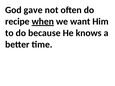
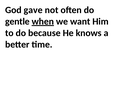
recipe: recipe -> gentle
